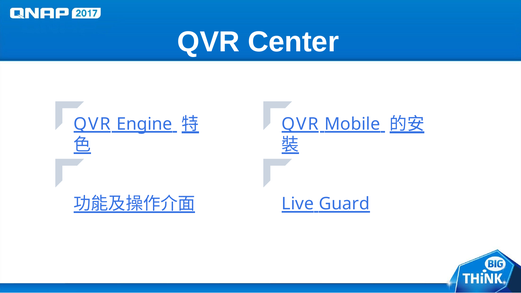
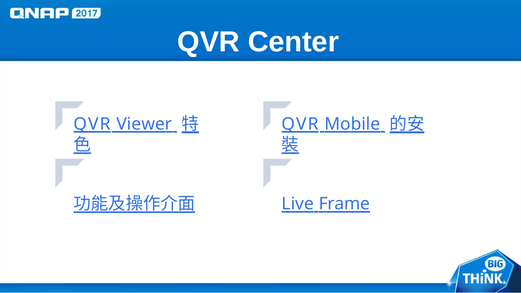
Engine: Engine -> Viewer
Guard: Guard -> Frame
